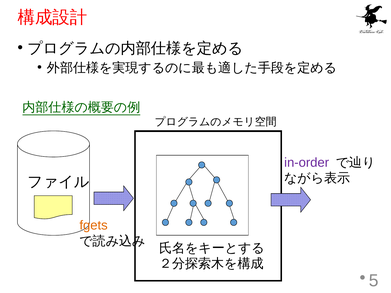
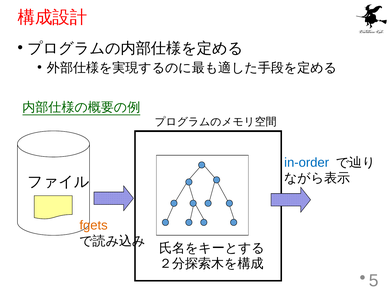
in-order colour: purple -> blue
